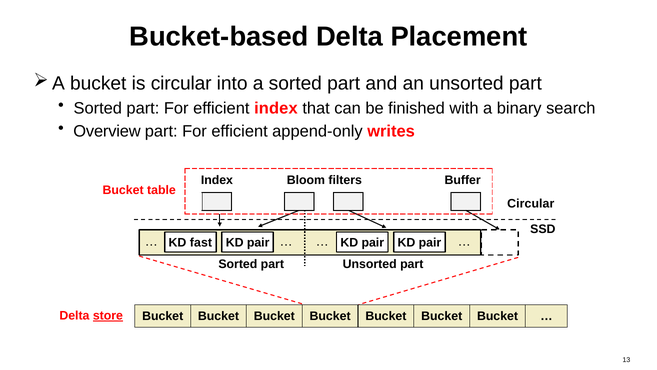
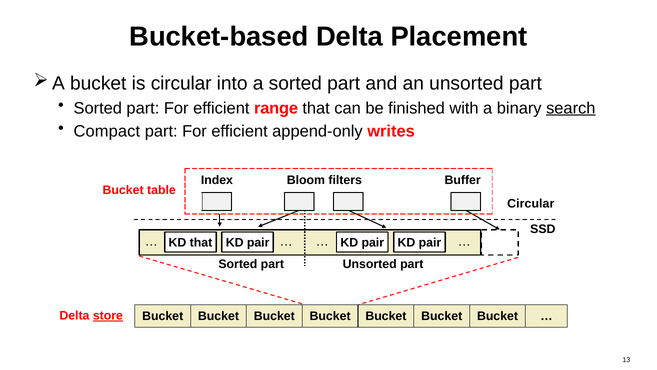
efficient index: index -> range
search underline: none -> present
Overview: Overview -> Compact
KD fast: fast -> that
